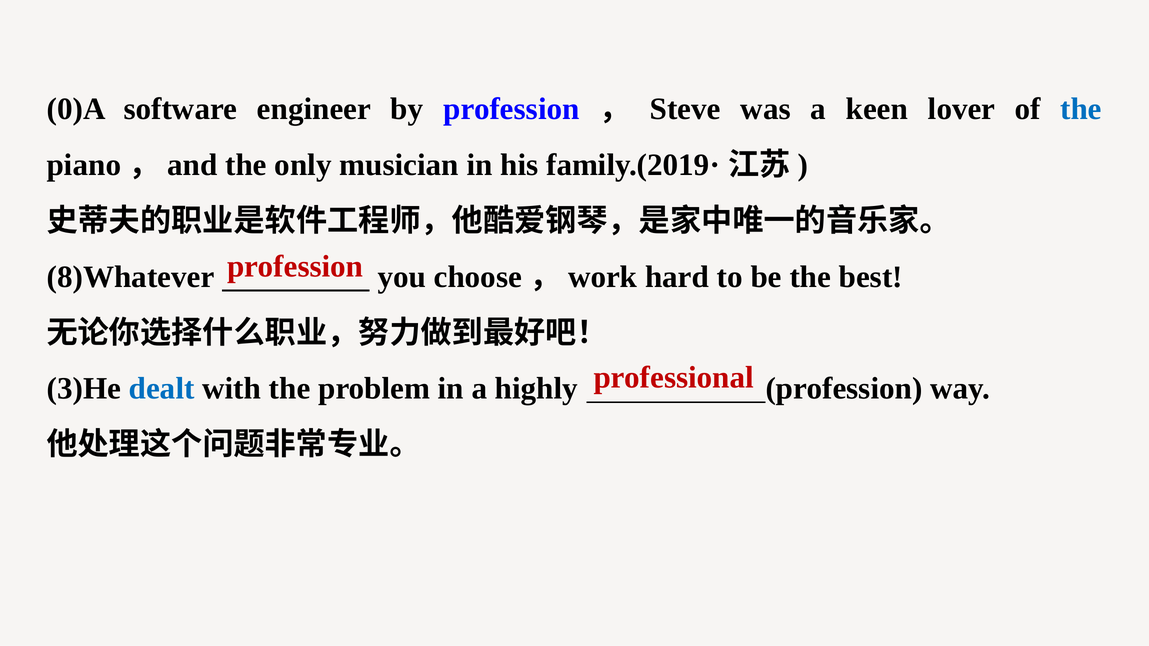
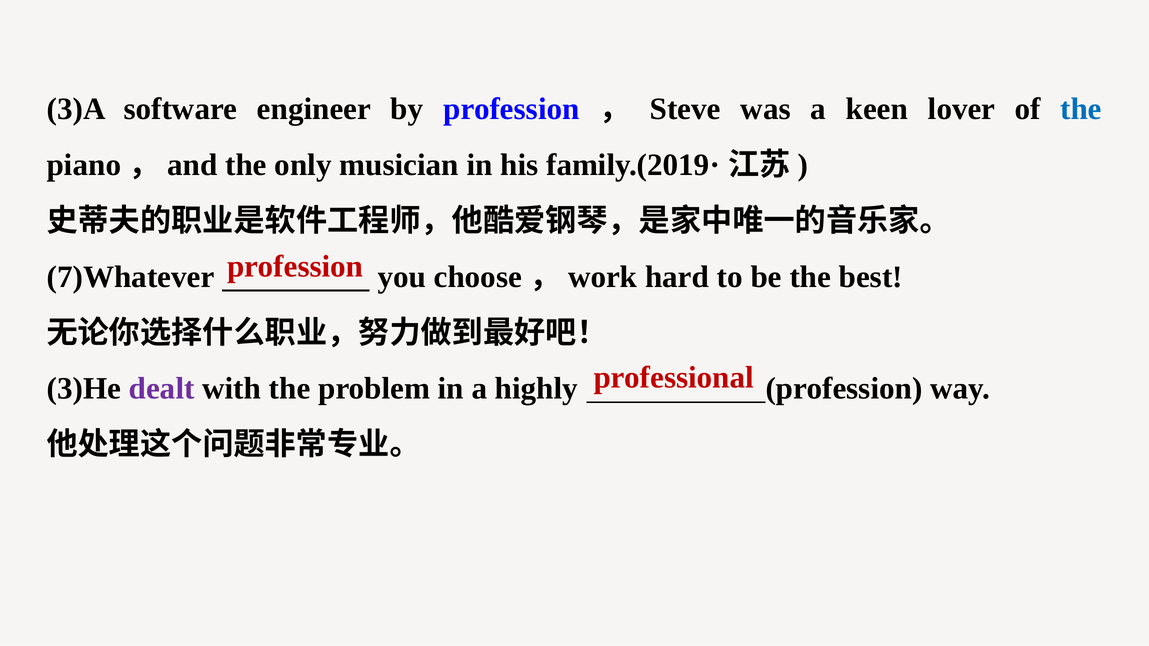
0)A: 0)A -> 3)A
8)Whatever: 8)Whatever -> 7)Whatever
dealt colour: blue -> purple
